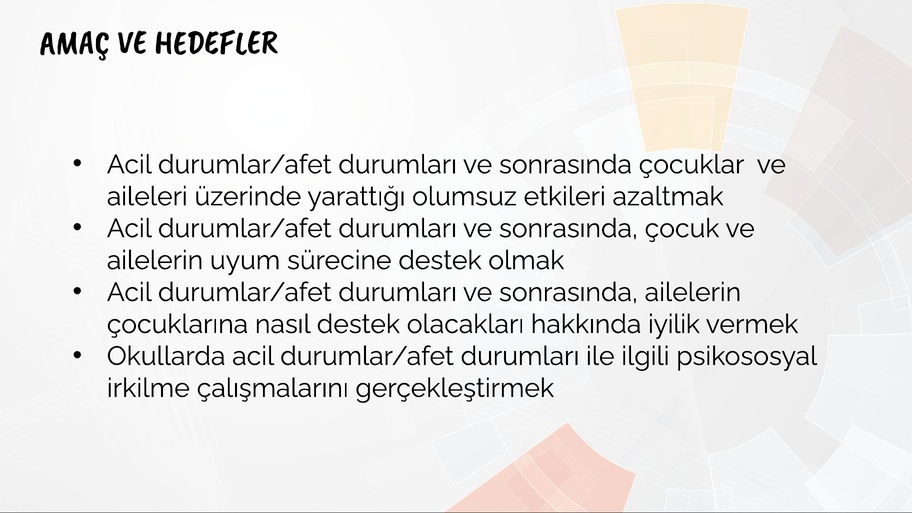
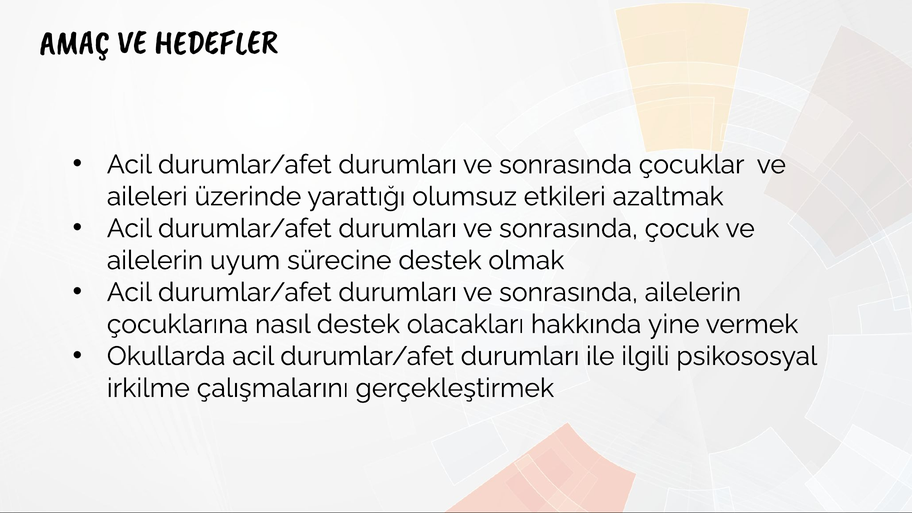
iyilik: iyilik -> yine
